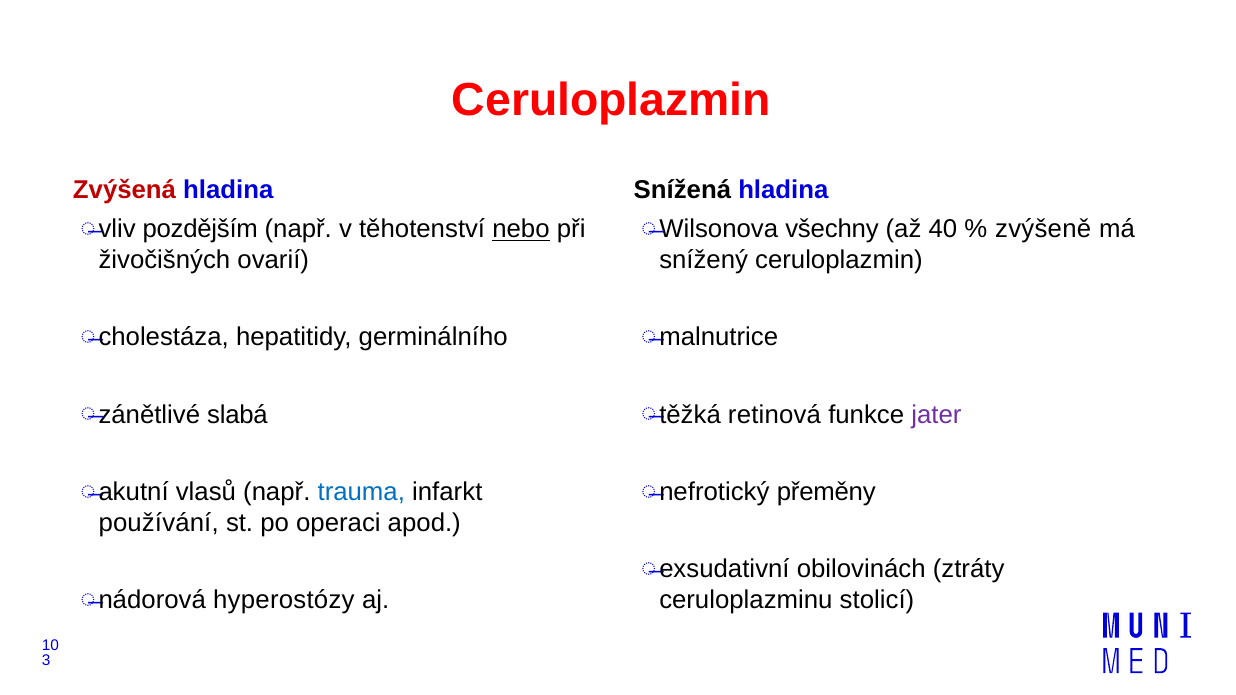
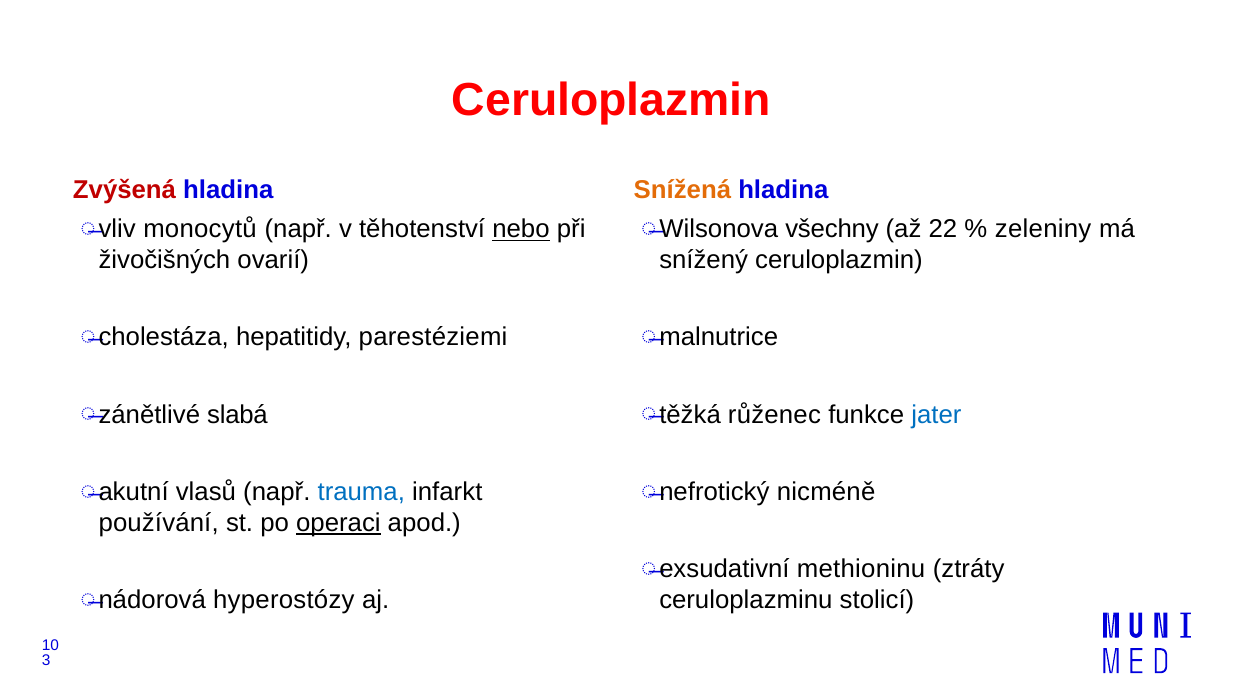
Snížená colour: black -> orange
pozdějším: pozdějším -> monocytů
40: 40 -> 22
zvýšeně: zvýšeně -> zeleniny
germinálního: germinálního -> parestéziemi
retinová: retinová -> růženec
jater colour: purple -> blue
přeměny: přeměny -> nicméně
operaci underline: none -> present
obilovinách: obilovinách -> methioninu
